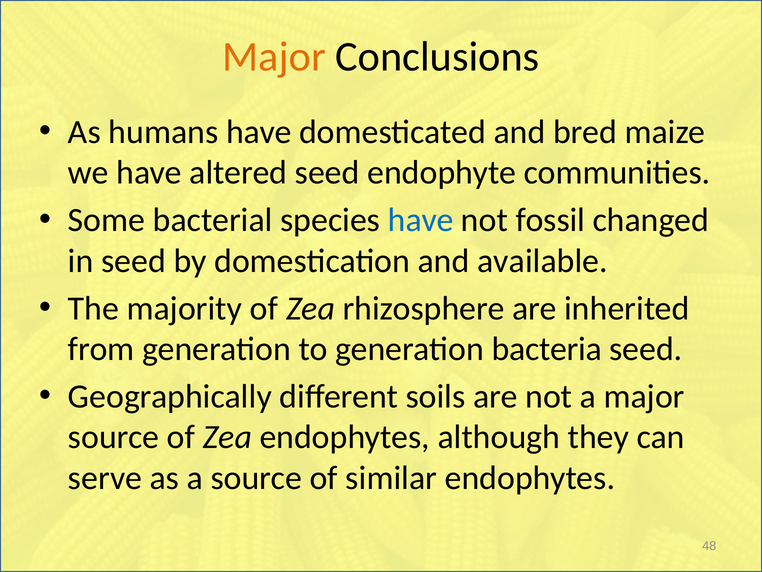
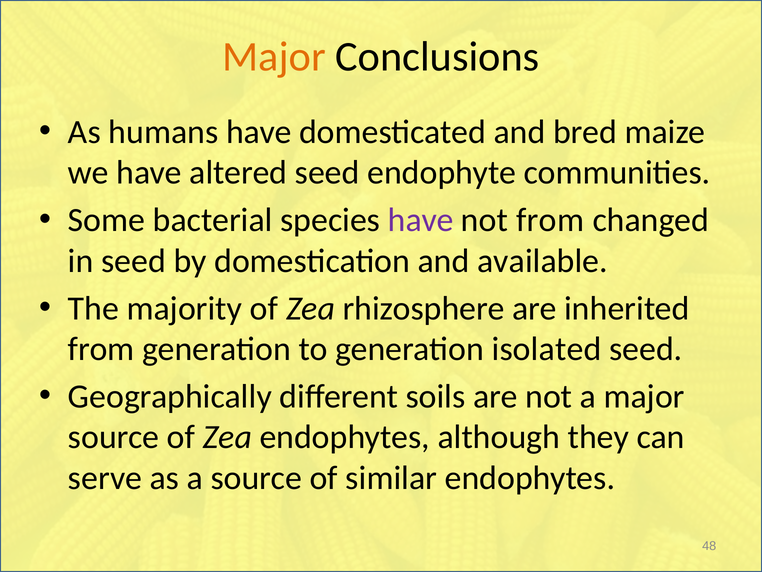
have at (421, 220) colour: blue -> purple
not fossil: fossil -> from
bacteria: bacteria -> isolated
